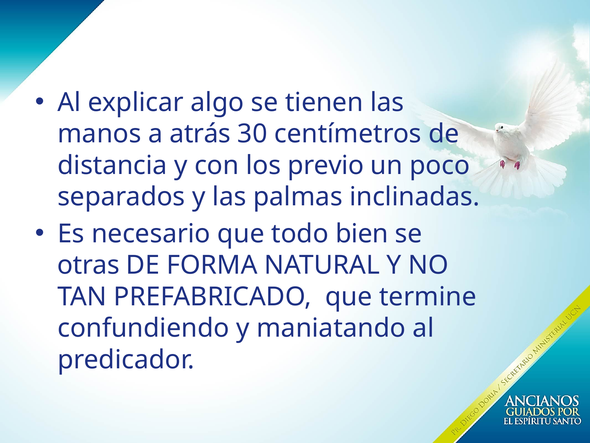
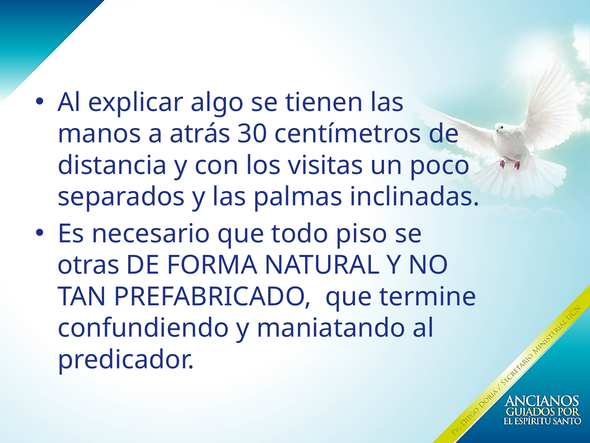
previo: previo -> visitas
bien: bien -> piso
